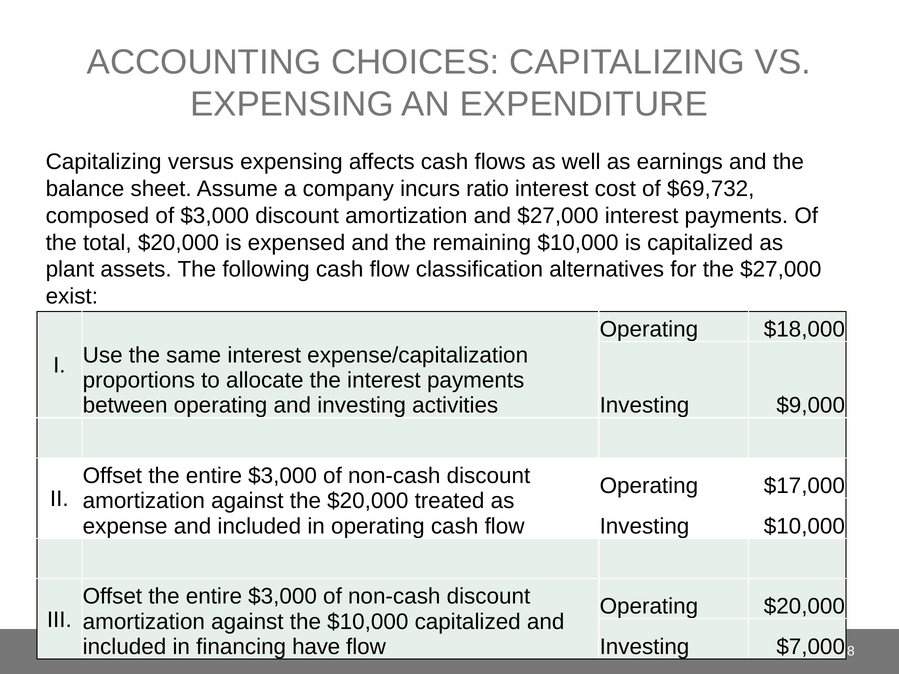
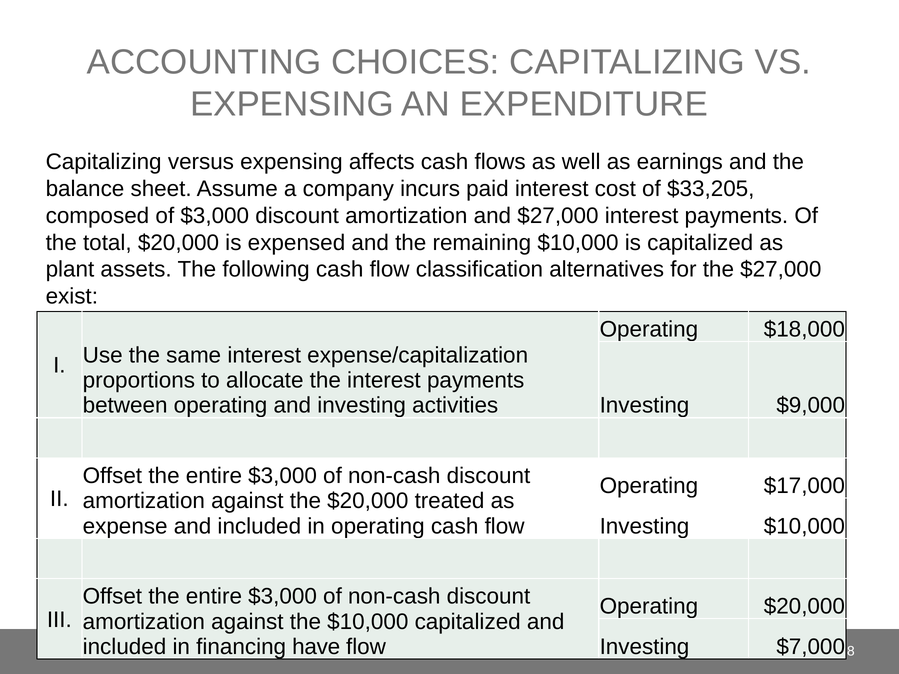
ratio: ratio -> paid
$69,732: $69,732 -> $33,205
